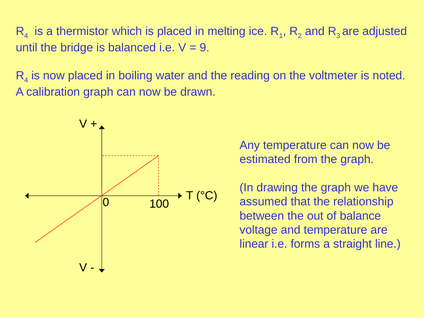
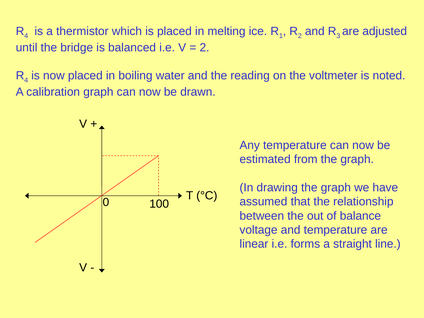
9 at (204, 47): 9 -> 2
